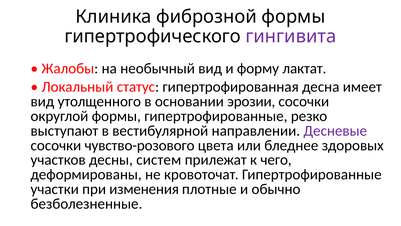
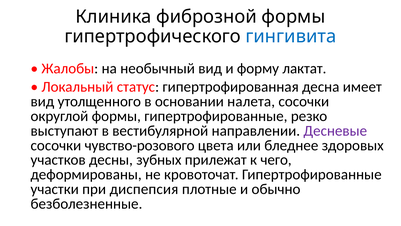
гингивита colour: purple -> blue
эрозии: эрозии -> налета
систем: систем -> зубных
изменения: изменения -> диспепсия
